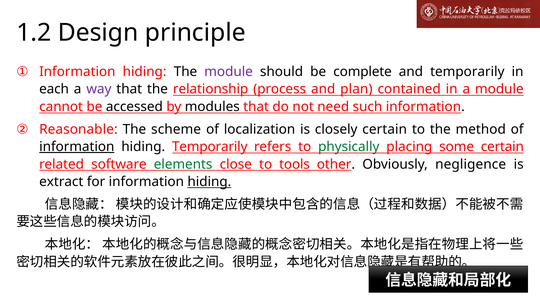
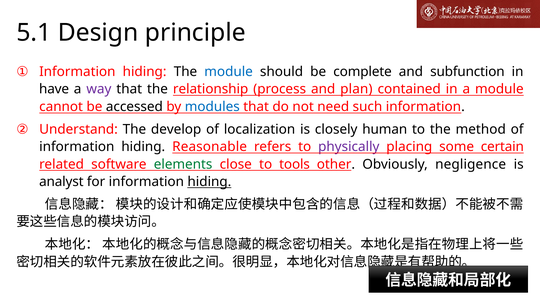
1.2: 1.2 -> 5.1
module at (229, 72) colour: purple -> blue
and temporarily: temporarily -> subfunction
each: each -> have
modules colour: black -> blue
Reasonable: Reasonable -> Understand
scheme: scheme -> develop
closely certain: certain -> human
information at (77, 147) underline: present -> none
hiding Temporarily: Temporarily -> Reasonable
physically colour: green -> purple
extract: extract -> analyst
